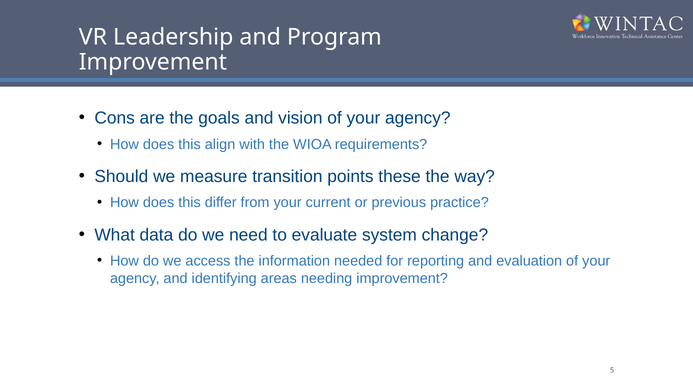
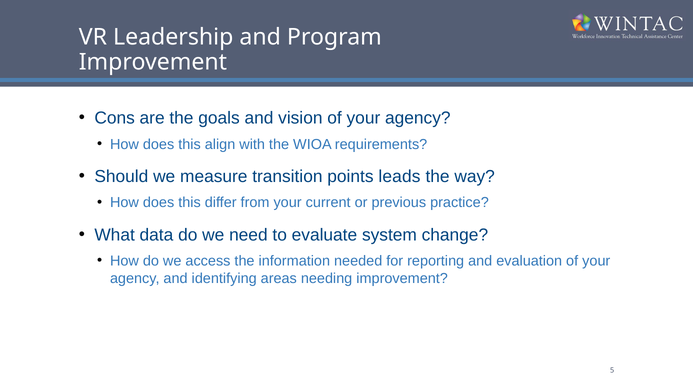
these: these -> leads
